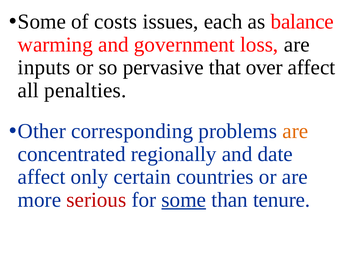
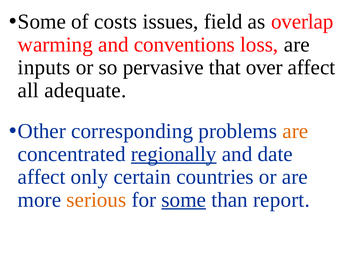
each: each -> field
balance: balance -> overlap
government: government -> conventions
penalties: penalties -> adequate
regionally underline: none -> present
serious colour: red -> orange
tenure: tenure -> report
